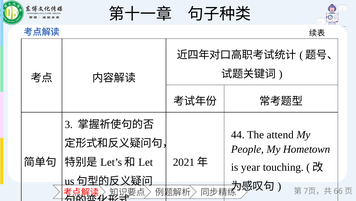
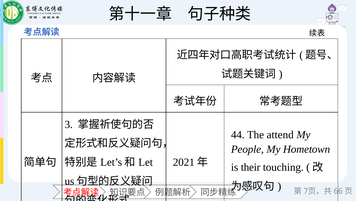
year: year -> their
